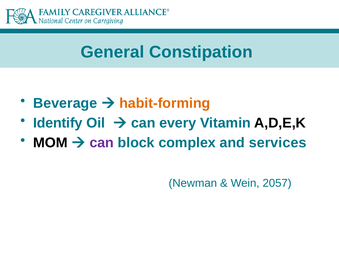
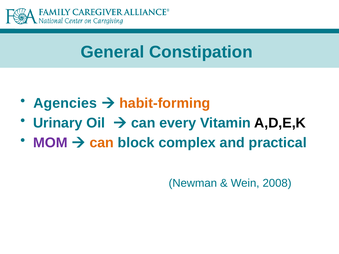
Beverage: Beverage -> Agencies
Identify: Identify -> Urinary
MOM colour: black -> purple
can at (102, 143) colour: purple -> orange
services: services -> practical
2057: 2057 -> 2008
